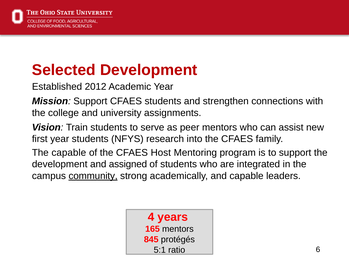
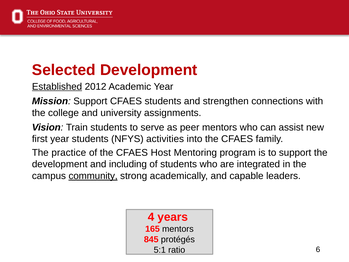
Established underline: none -> present
research: research -> activities
The capable: capable -> practice
assigned: assigned -> including
